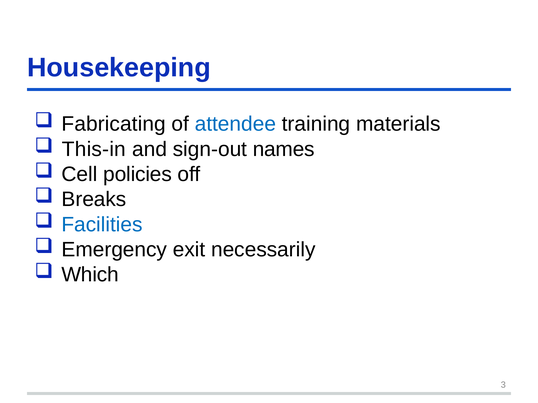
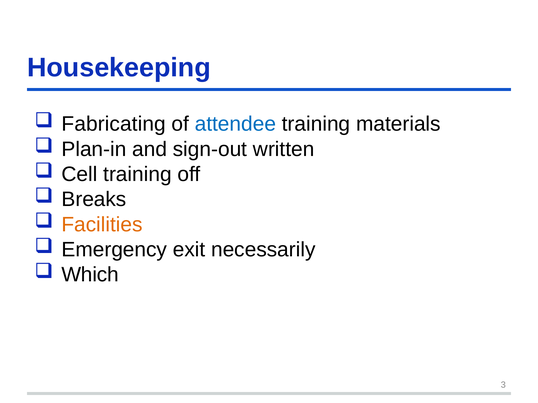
This-in: This-in -> Plan-in
names: names -> written
Cell policies: policies -> training
Facilities colour: blue -> orange
